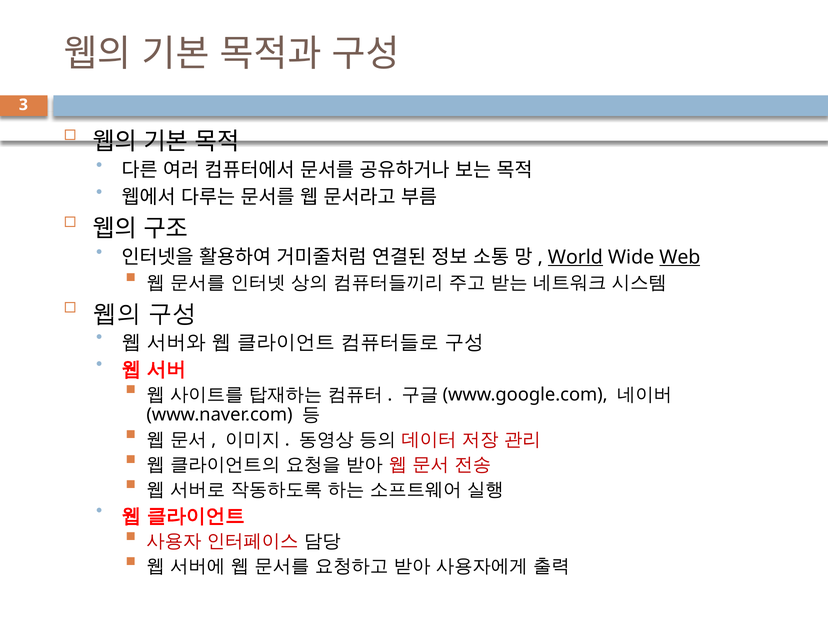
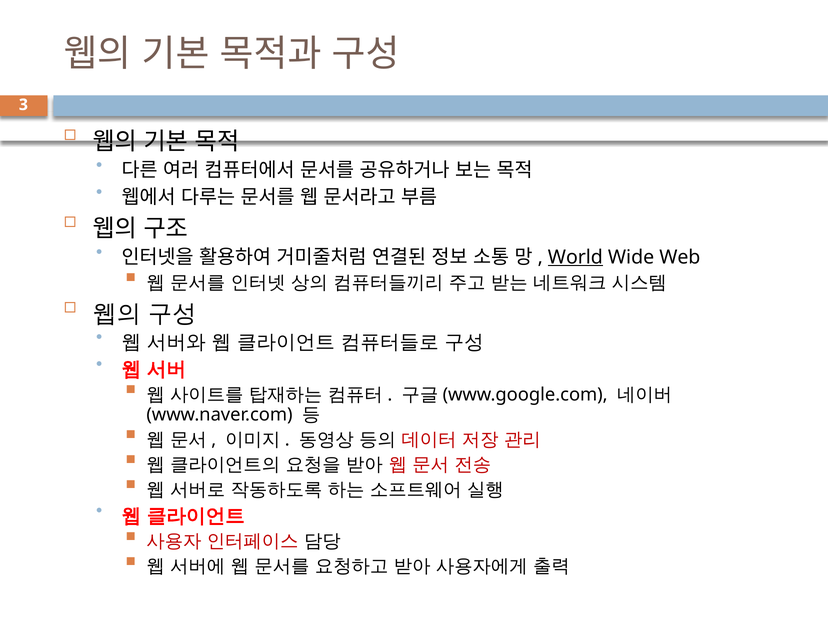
Web underline: present -> none
